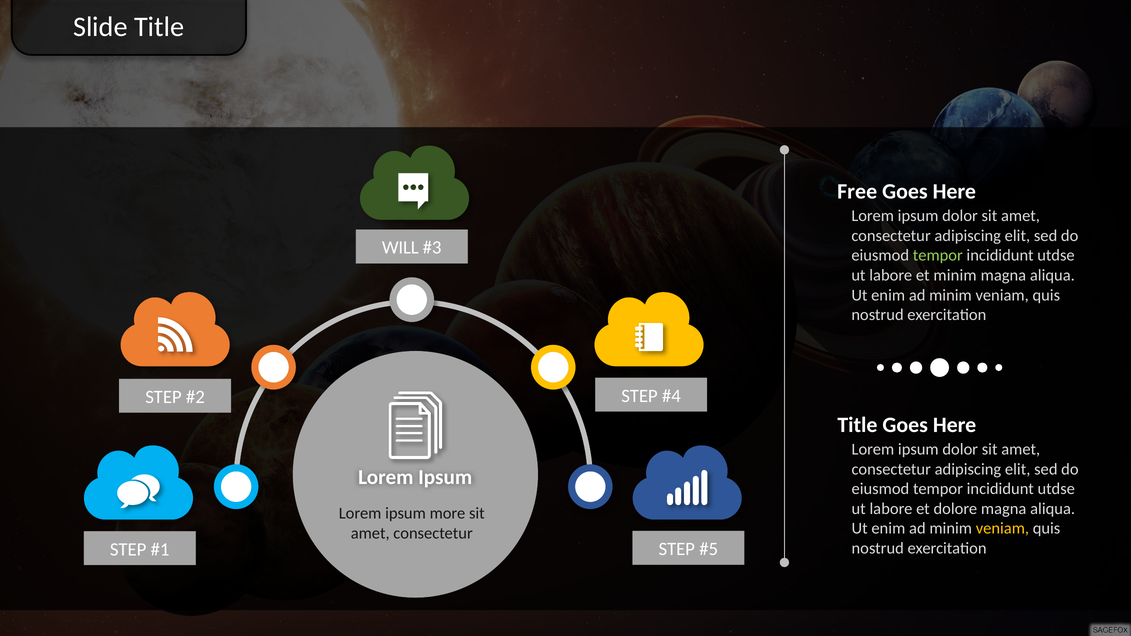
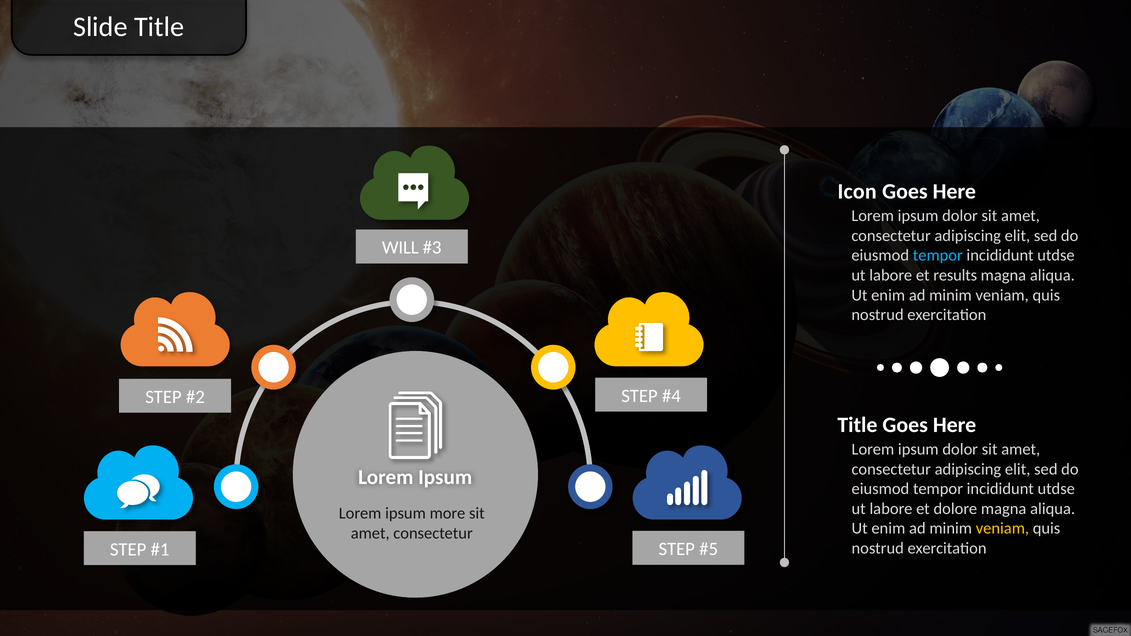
Free: Free -> Icon
tempor at (938, 256) colour: light green -> light blue
et minim: minim -> results
